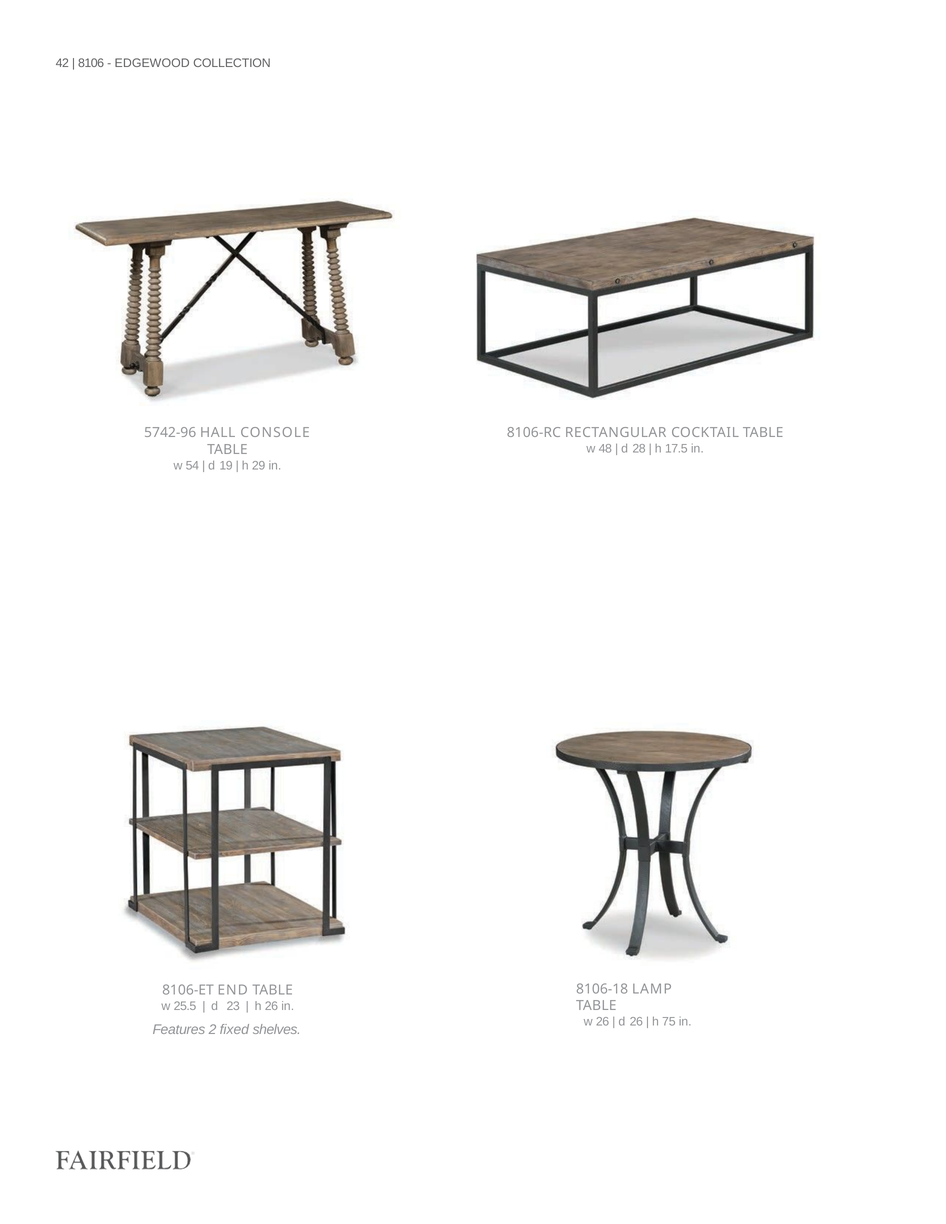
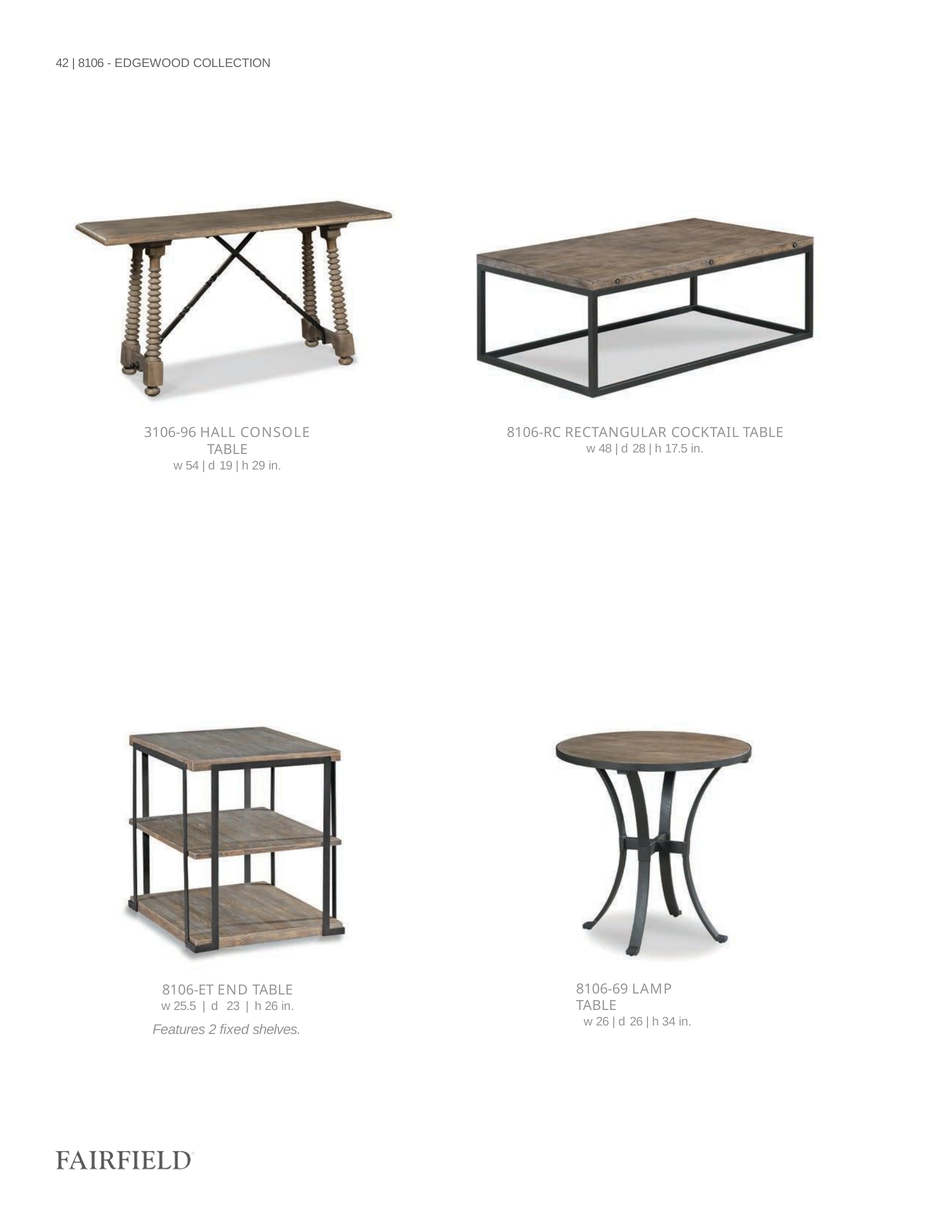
5742-96: 5742-96 -> 3106-96
8106-18: 8106-18 -> 8106-69
75: 75 -> 34
